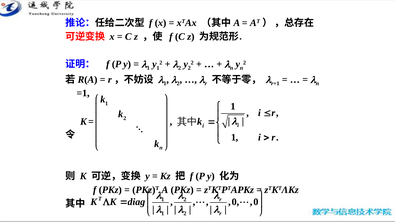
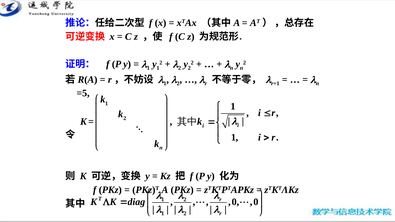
=1: =1 -> =5
